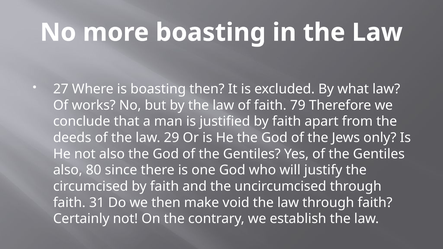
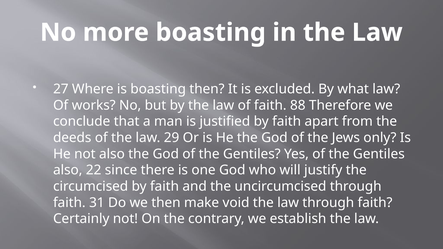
79: 79 -> 88
80: 80 -> 22
